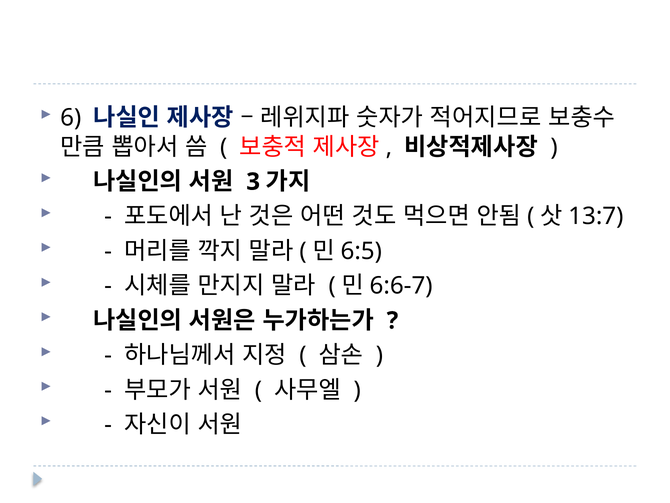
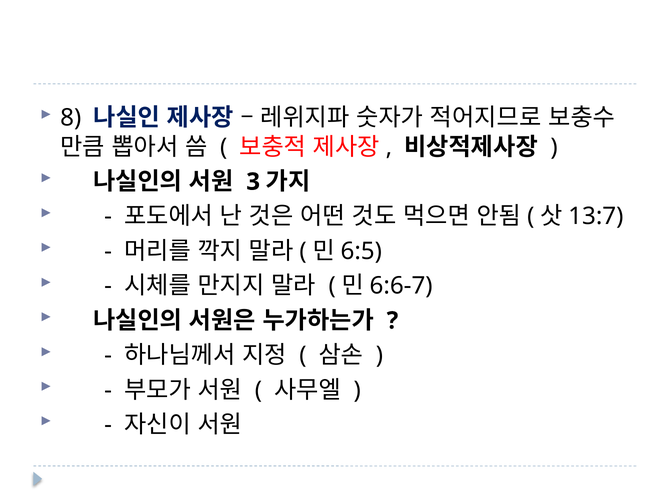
6: 6 -> 8
